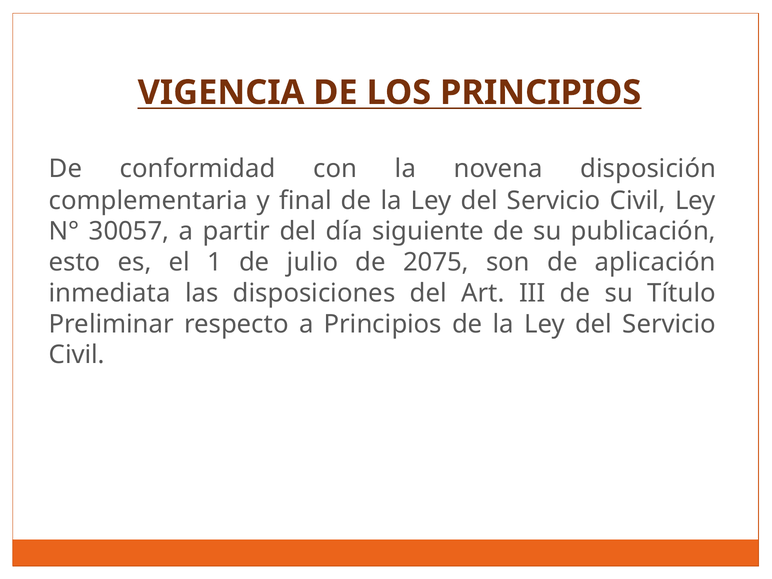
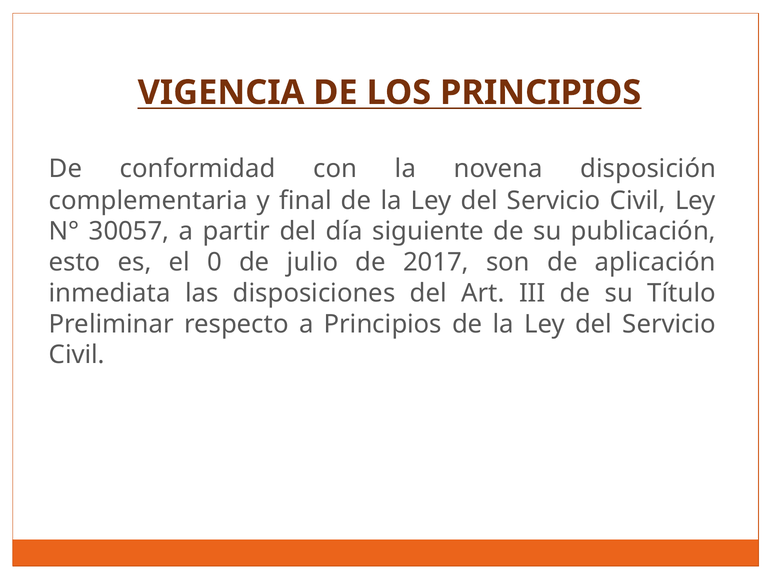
1: 1 -> 0
2075: 2075 -> 2017
